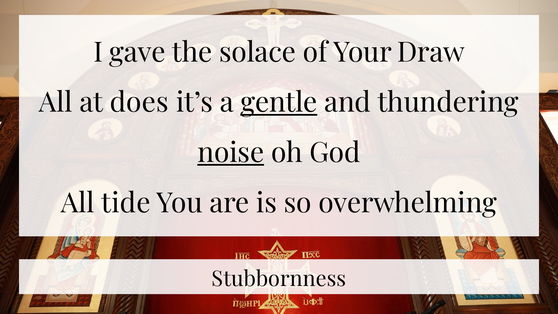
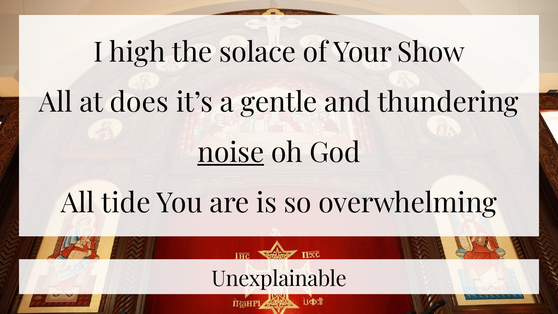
gave: gave -> high
Draw: Draw -> Show
gentle underline: present -> none
Stubbornness: Stubbornness -> Unexplainable
